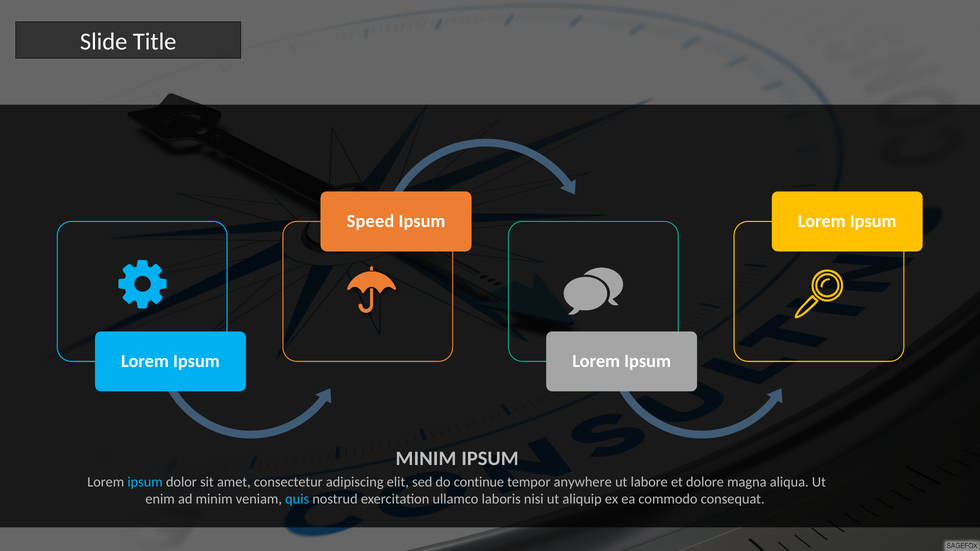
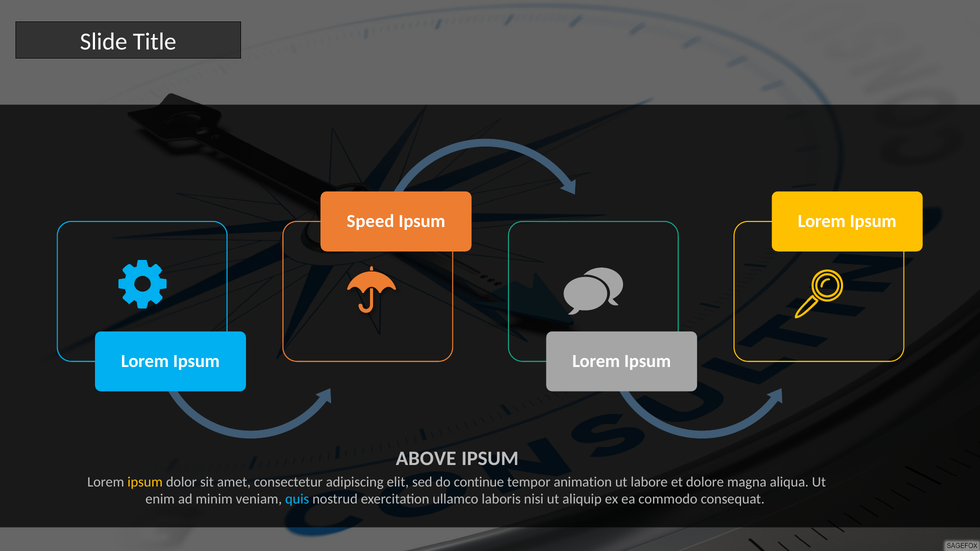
MINIM at (426, 459): MINIM -> ABOVE
ipsum at (145, 482) colour: light blue -> yellow
anywhere: anywhere -> animation
